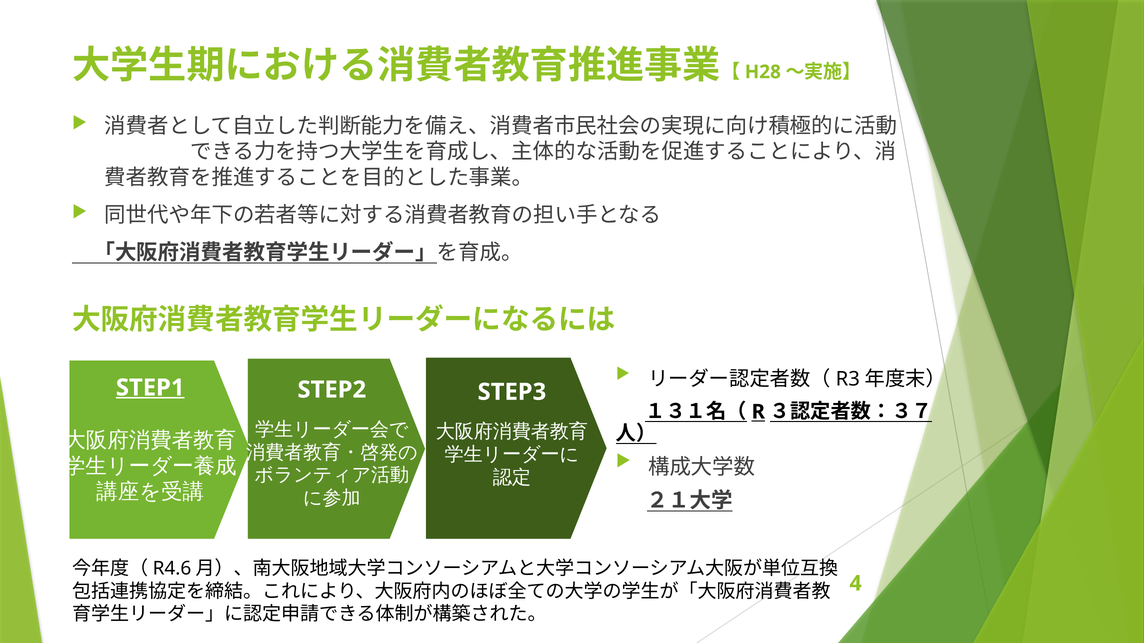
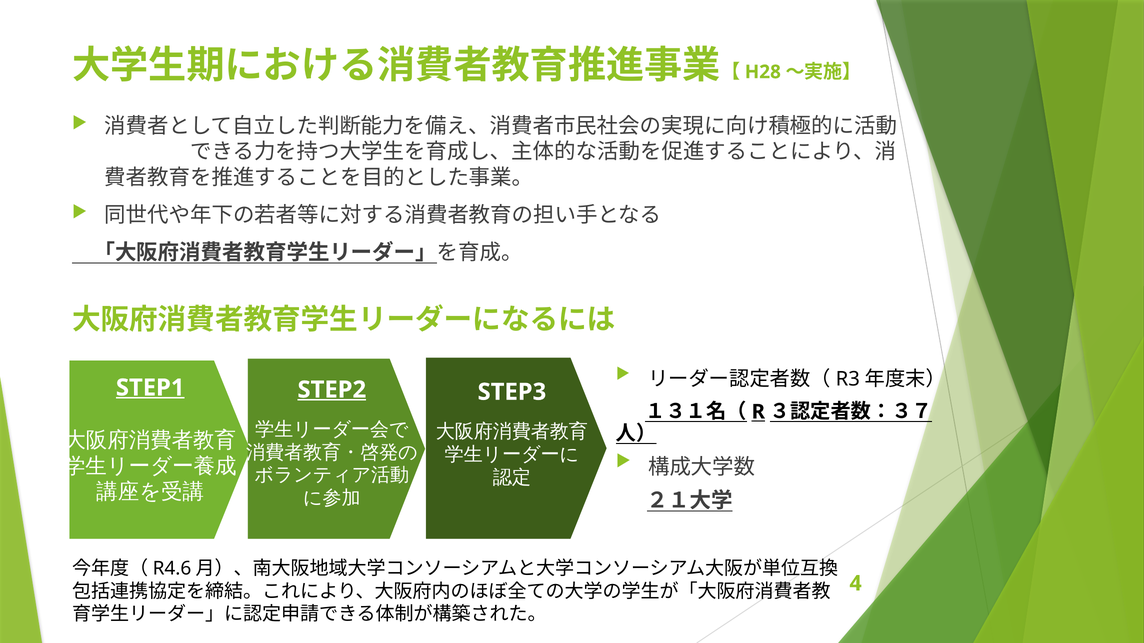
STEP2 underline: none -> present
